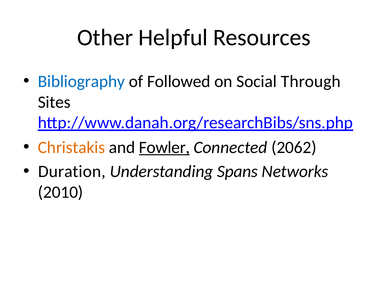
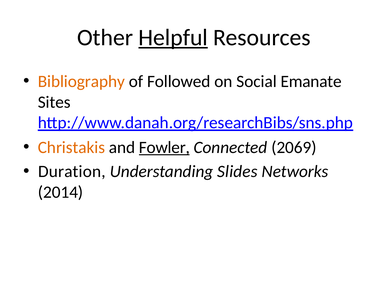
Helpful underline: none -> present
Bibliography colour: blue -> orange
Through: Through -> Emanate
2062: 2062 -> 2069
Spans: Spans -> Slides
2010: 2010 -> 2014
